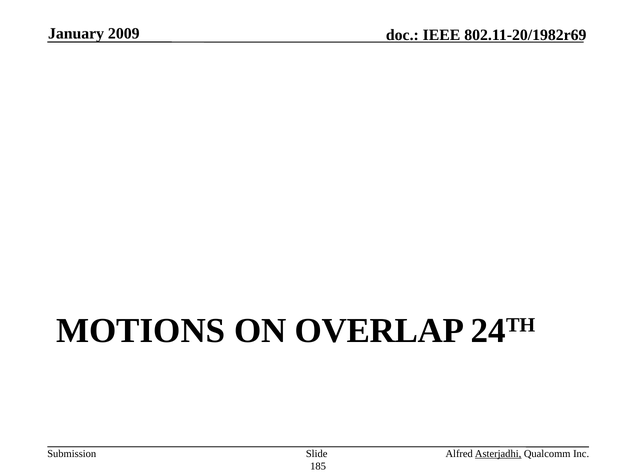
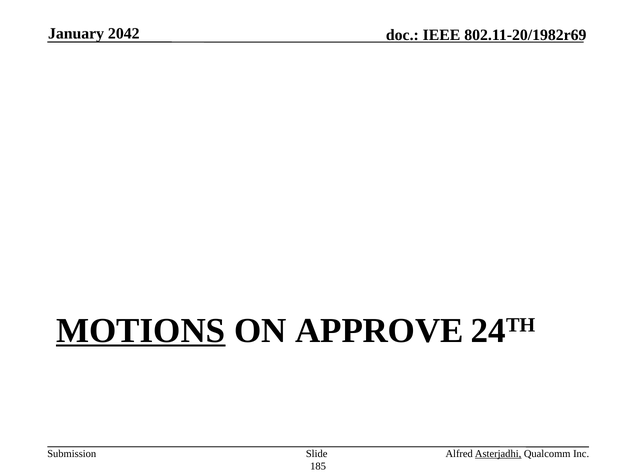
2009: 2009 -> 2042
MOTIONS underline: none -> present
OVERLAP: OVERLAP -> APPROVE
